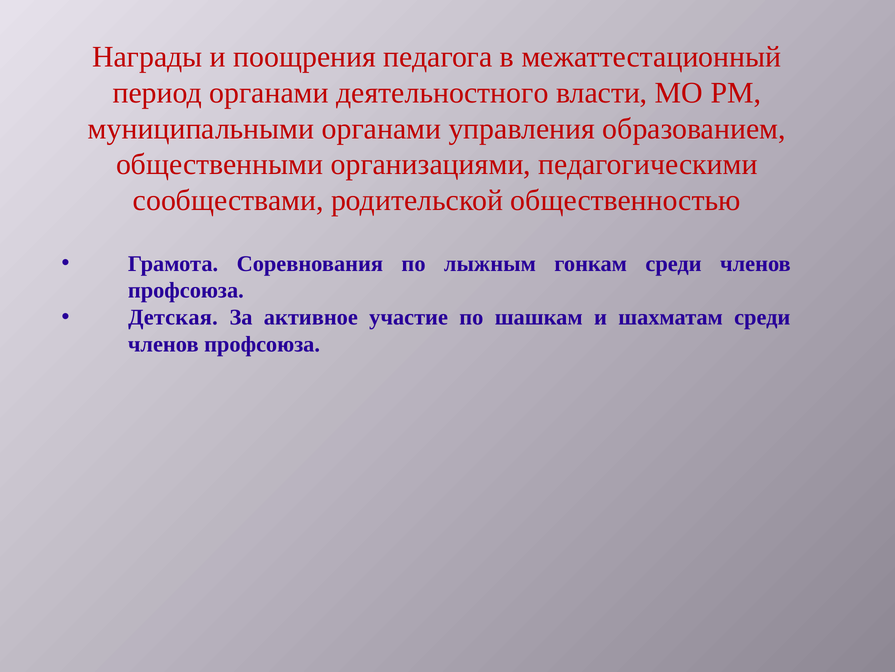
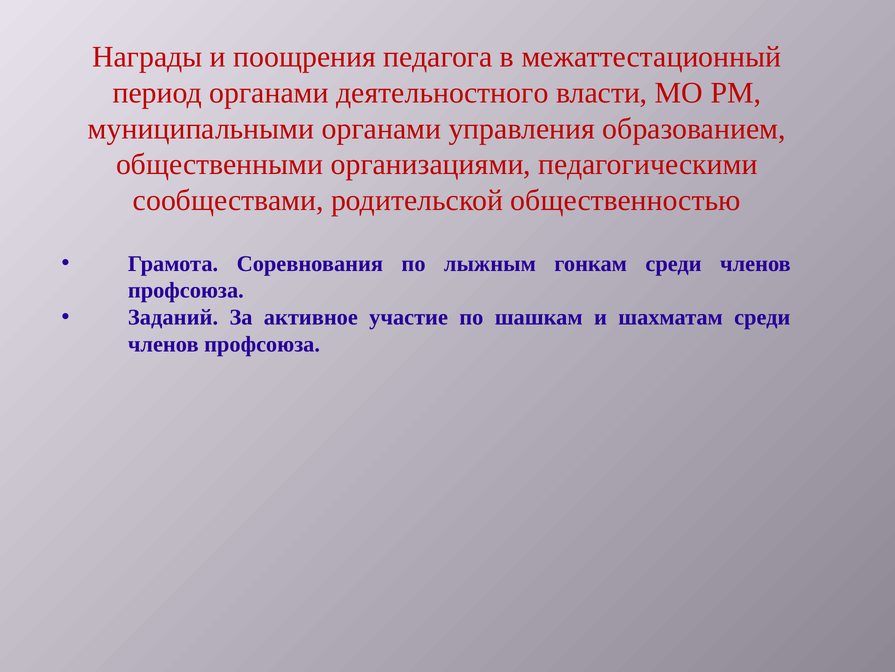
Детская: Детская -> Заданий
